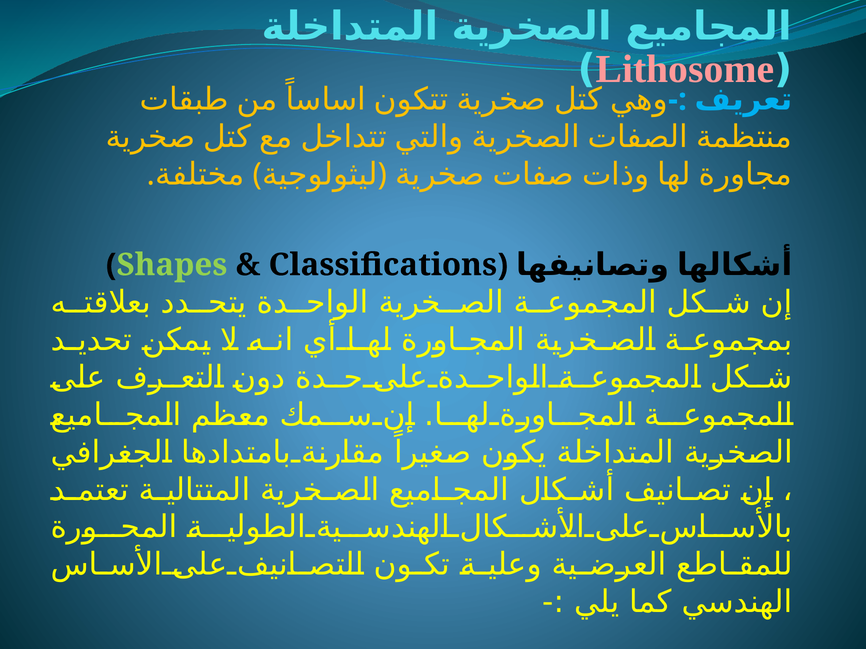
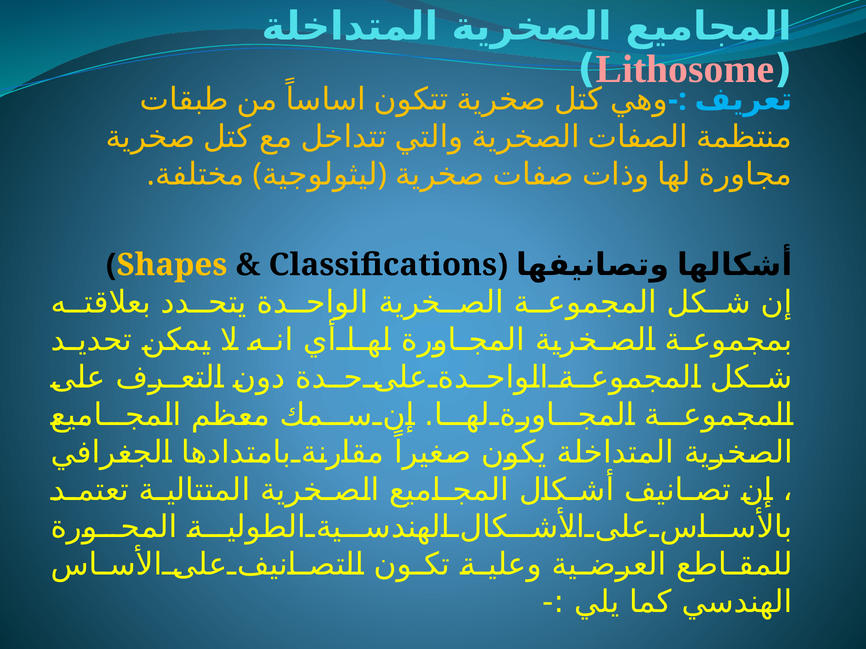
Shapes colour: light green -> yellow
